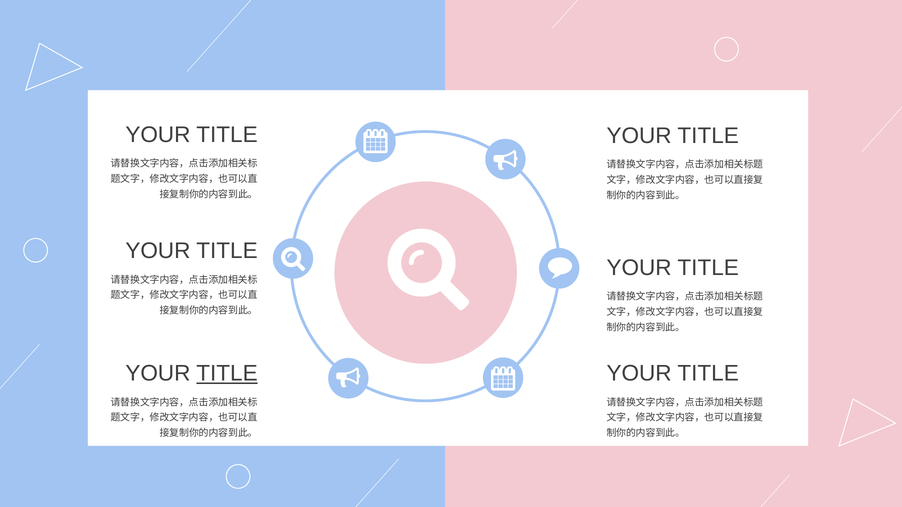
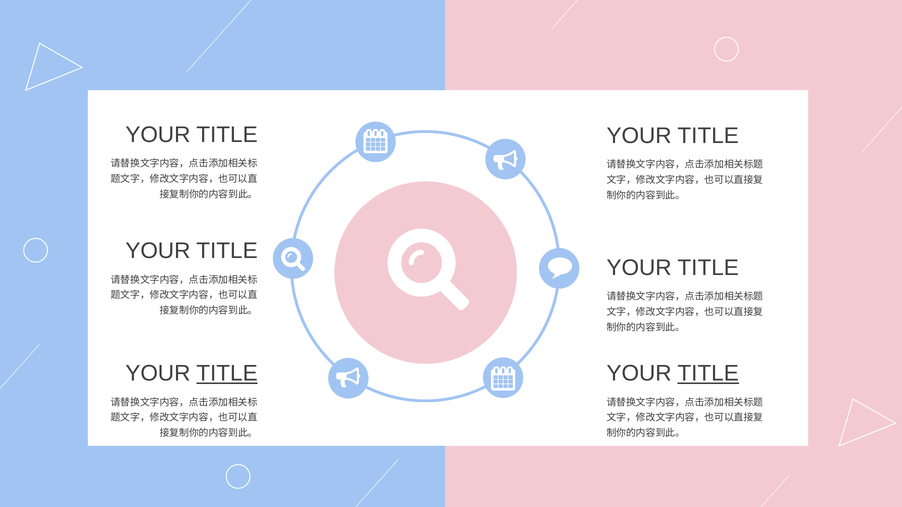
TITLE at (708, 374) underline: none -> present
